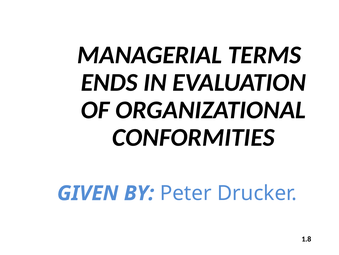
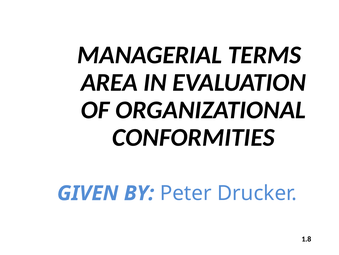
ENDS: ENDS -> AREA
